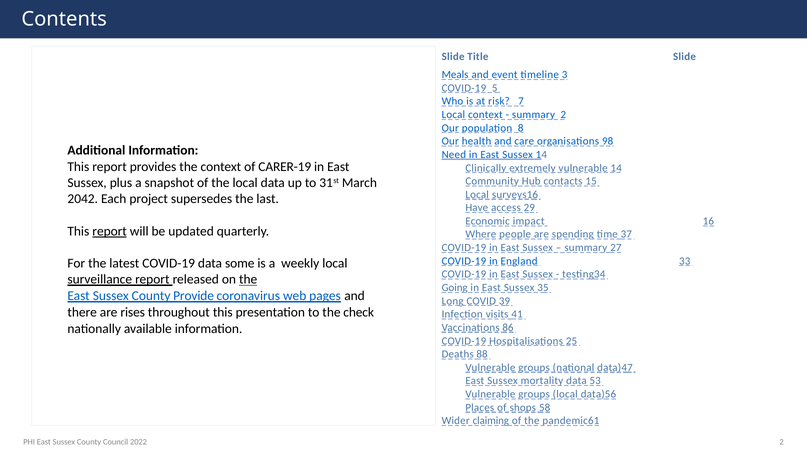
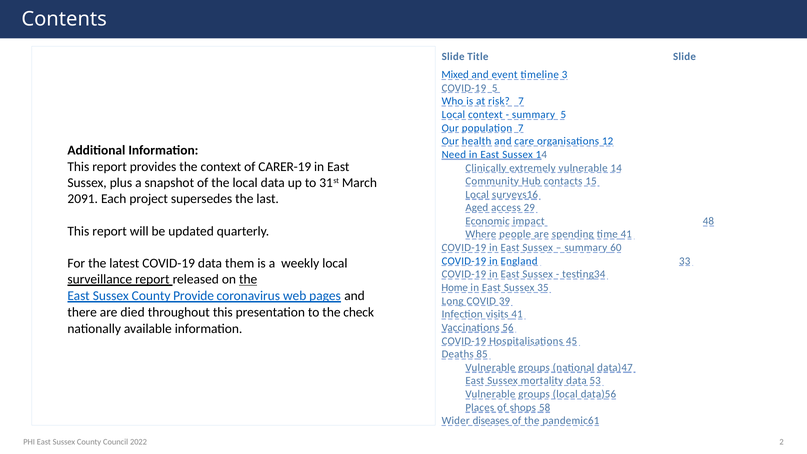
Meals: Meals -> Mixed
summary 2: 2 -> 5
population 8: 8 -> 7
98: 98 -> 12
2042: 2042 -> 2091
Have: Have -> Aged
16: 16 -> 48
report at (110, 231) underline: present -> none
time 37: 37 -> 41
27: 27 -> 60
some: some -> them
Going: Going -> Home
rises: rises -> died
86: 86 -> 56
25: 25 -> 45
88: 88 -> 85
claiming: claiming -> diseases
